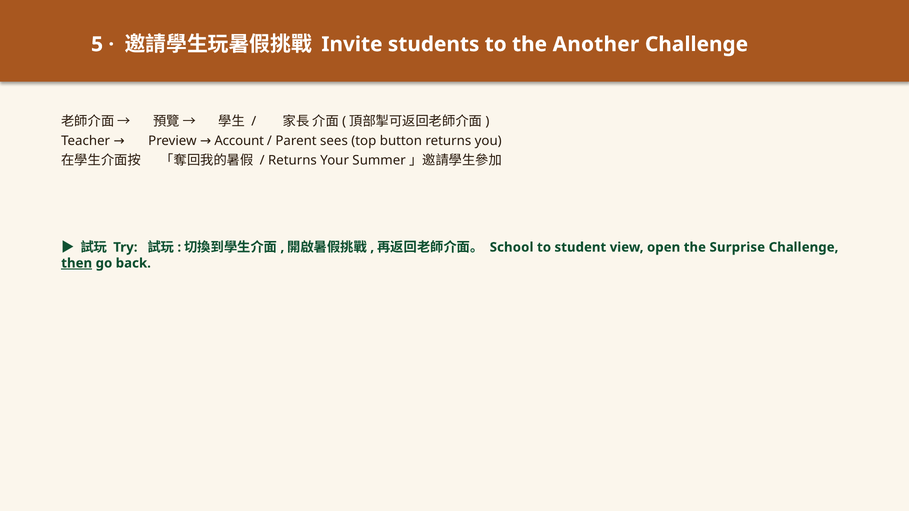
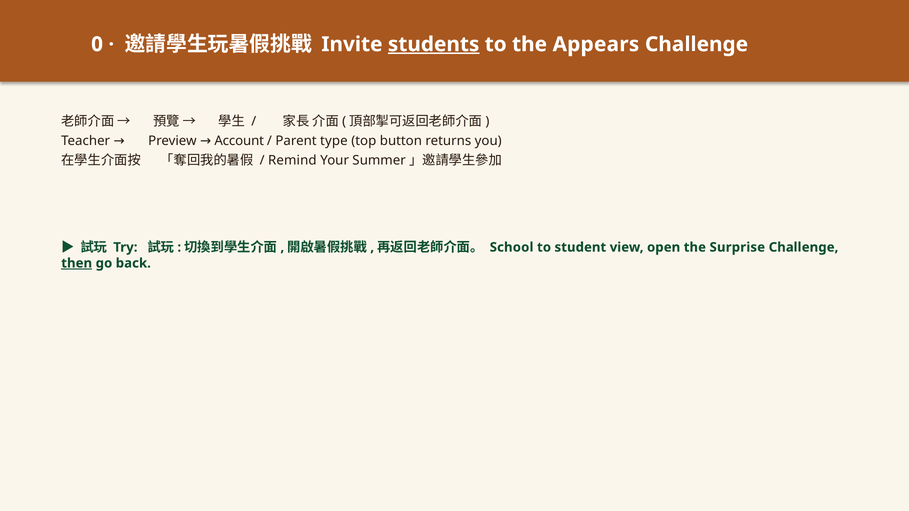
5: 5 -> 0
students underline: none -> present
Another: Another -> Appears
sees: sees -> type
Returns at (292, 161): Returns -> Remind
